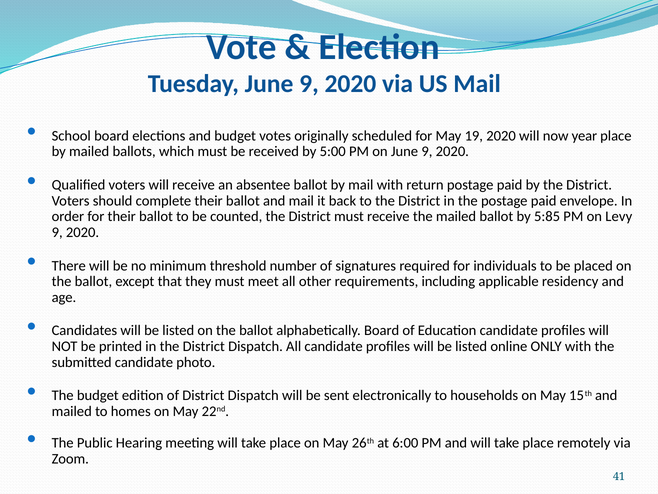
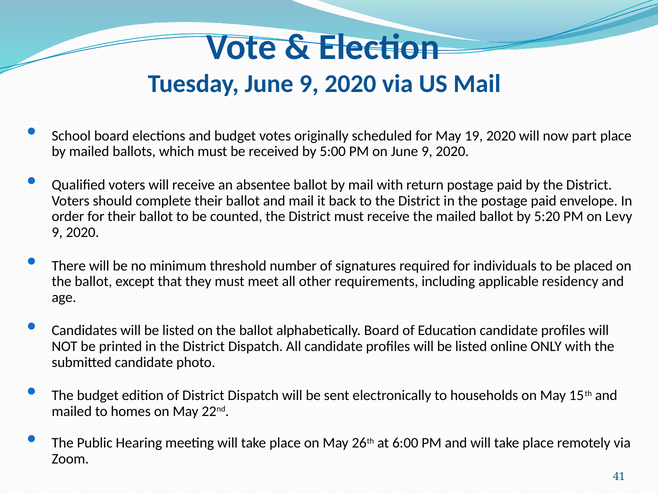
year: year -> part
5:85: 5:85 -> 5:20
